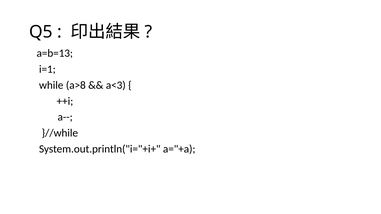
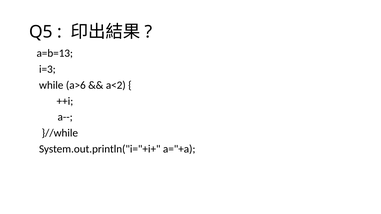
i=1: i=1 -> i=3
a>8: a>8 -> a>6
a<3: a<3 -> a<2
